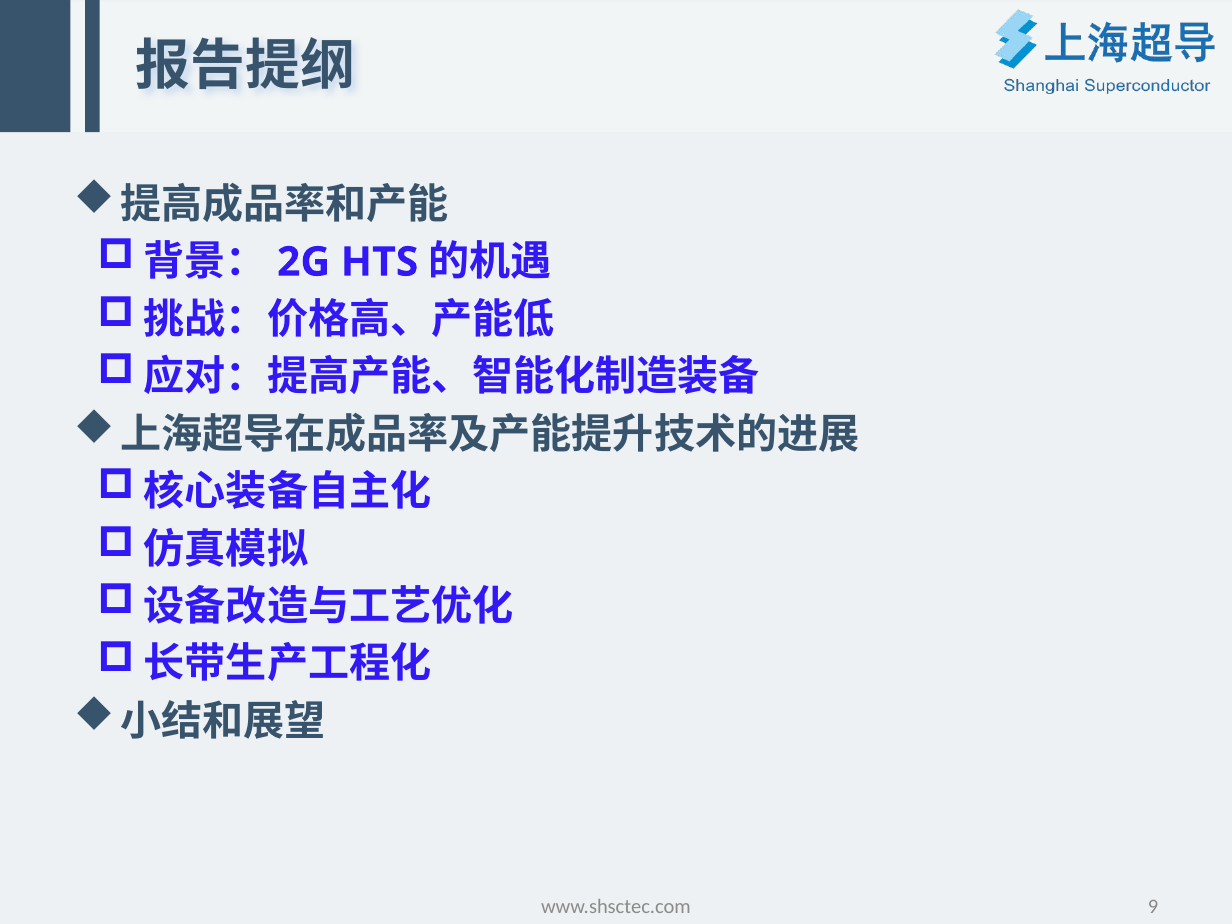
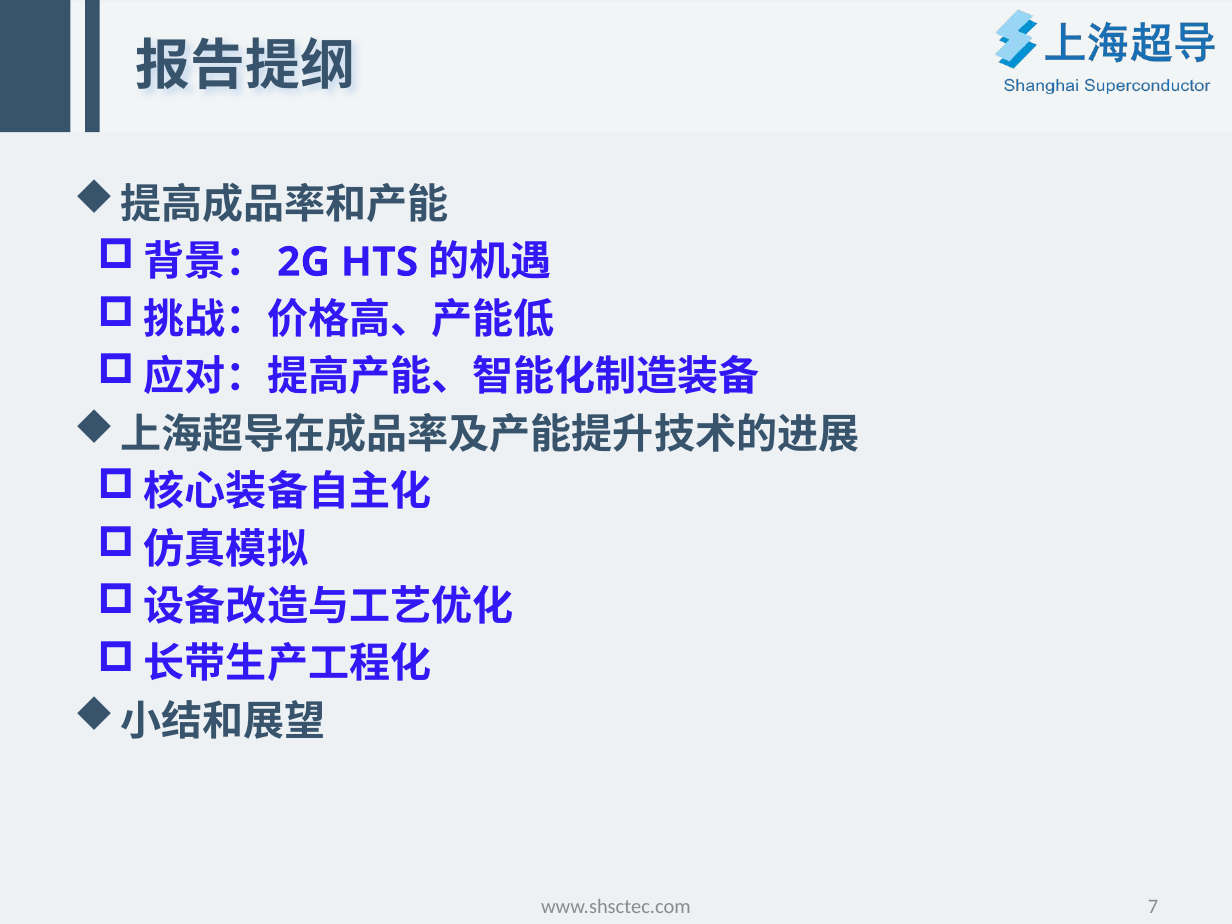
9: 9 -> 7
